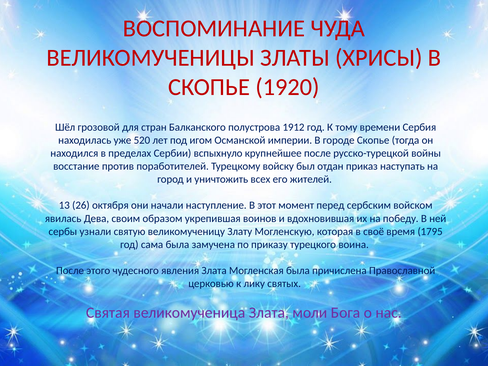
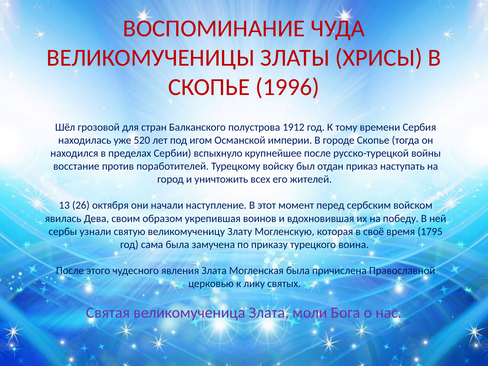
1920: 1920 -> 1996
